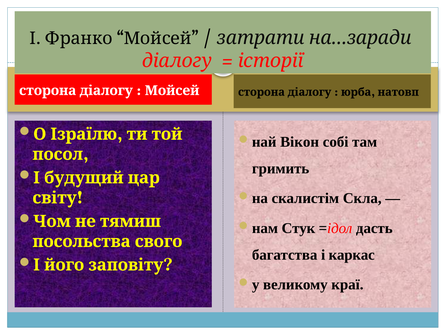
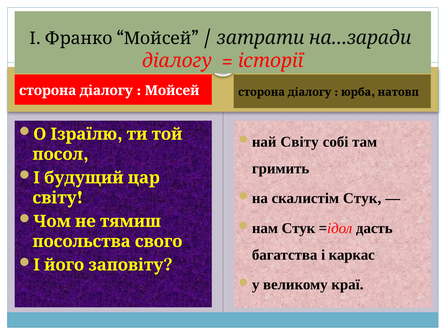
Вікон at (300, 142): Вікон -> Світу
скалистім Скла: Скла -> Стук
